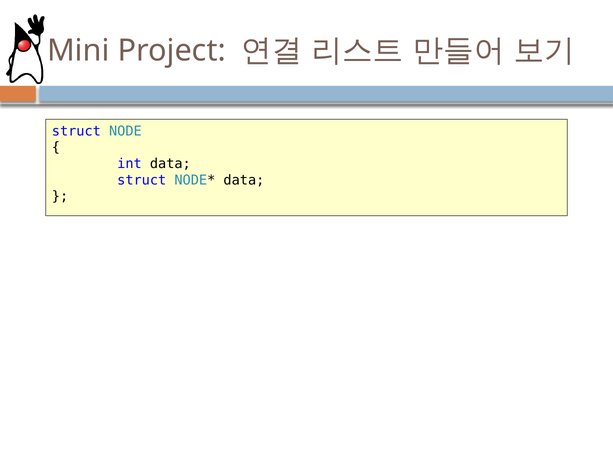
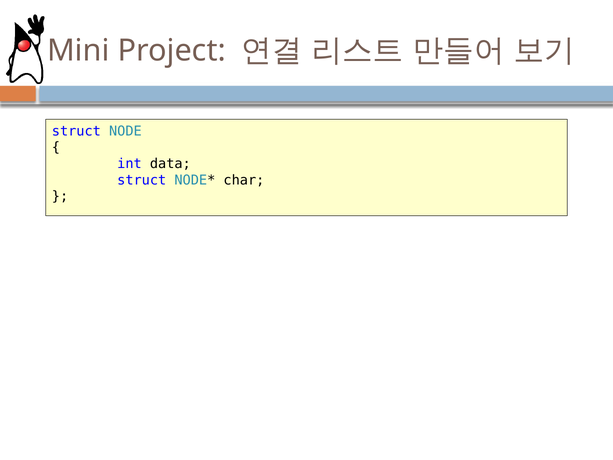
data at (244, 180): data -> char
